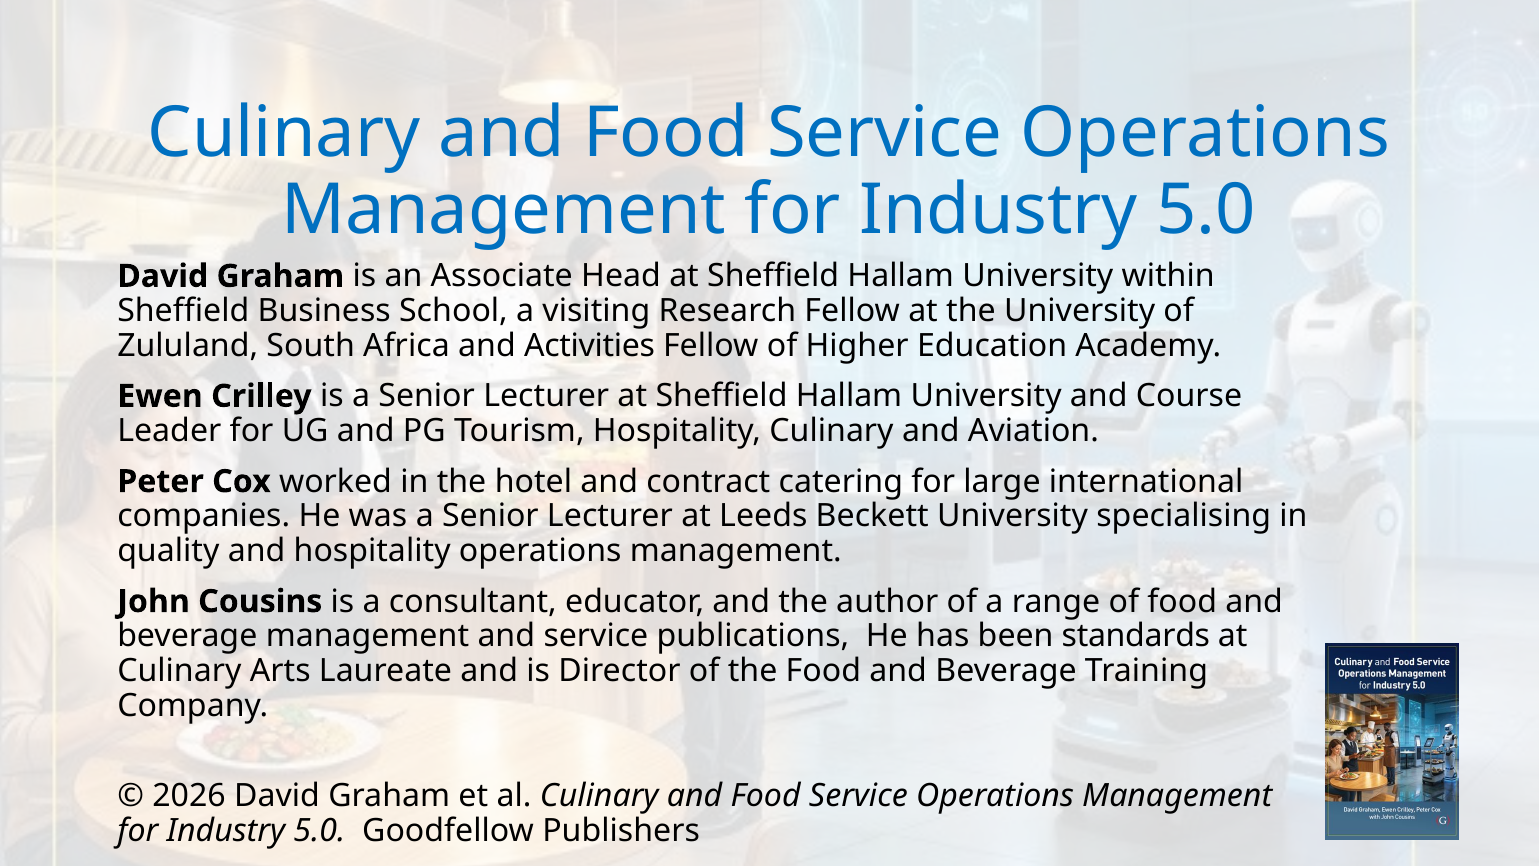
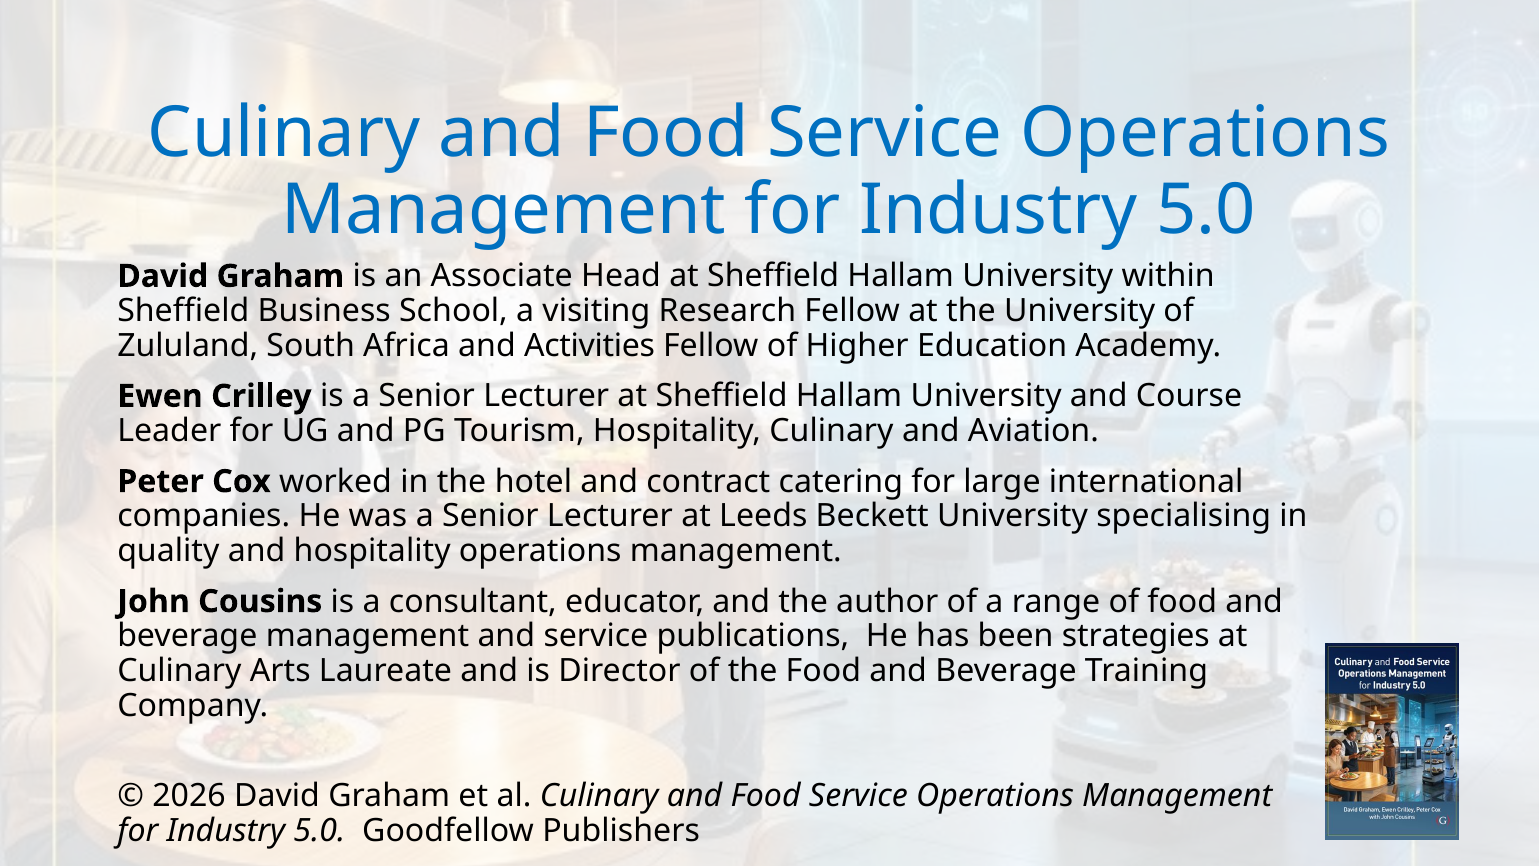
standards: standards -> strategies
